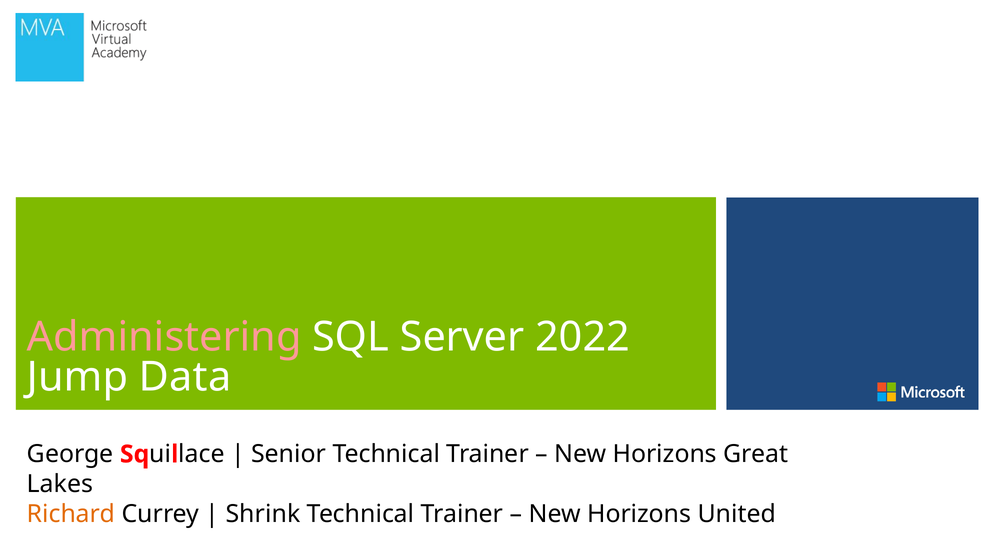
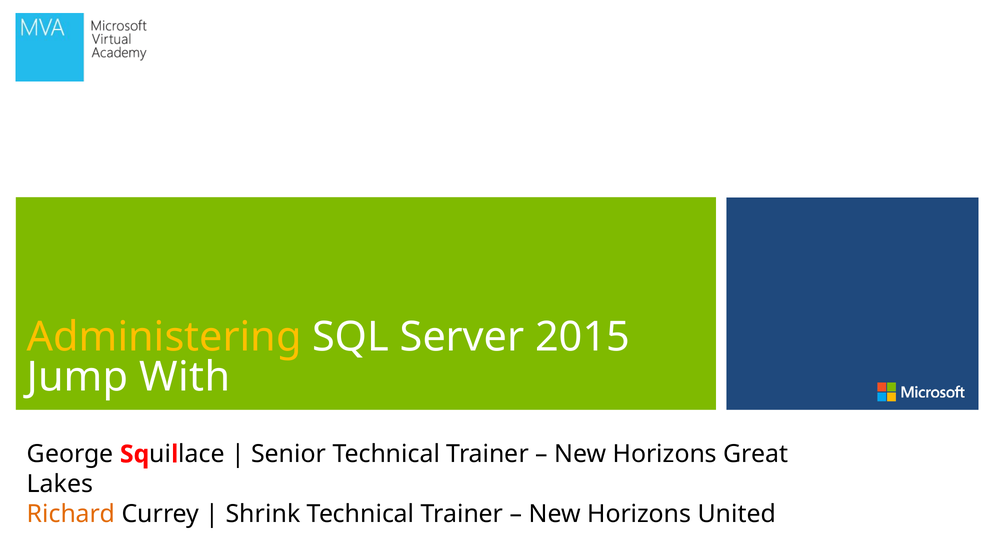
Administering colour: pink -> yellow
2022: 2022 -> 2015
Data: Data -> With
